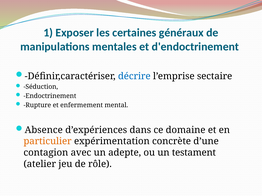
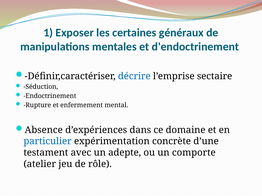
particulier colour: orange -> blue
contagion: contagion -> testament
testament: testament -> comporte
